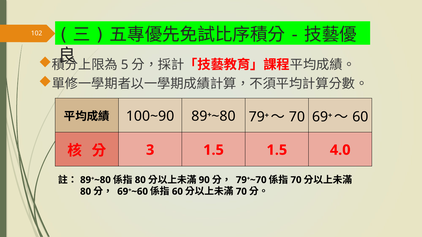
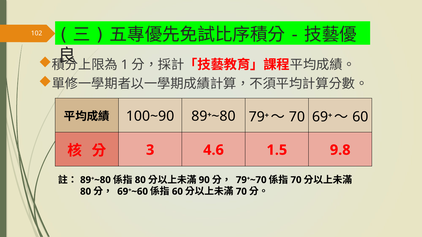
5: 5 -> 1
3 1.5: 1.5 -> 4.6
4.0: 4.0 -> 9.8
